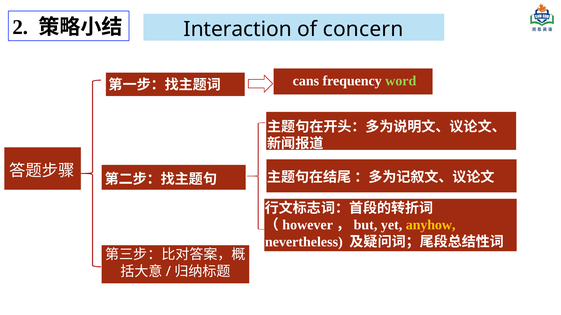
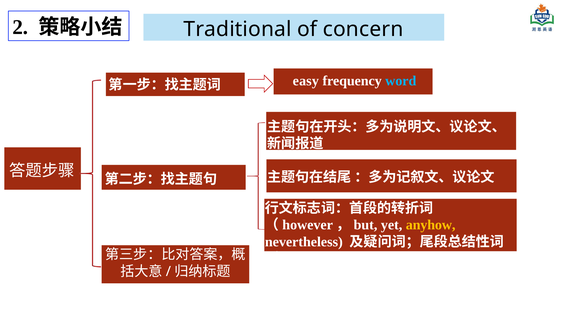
Interaction: Interaction -> Traditional
cans: cans -> easy
word colour: light green -> light blue
